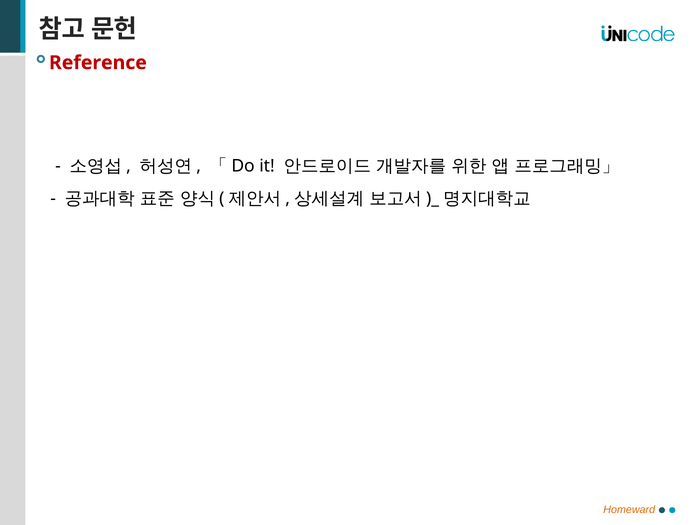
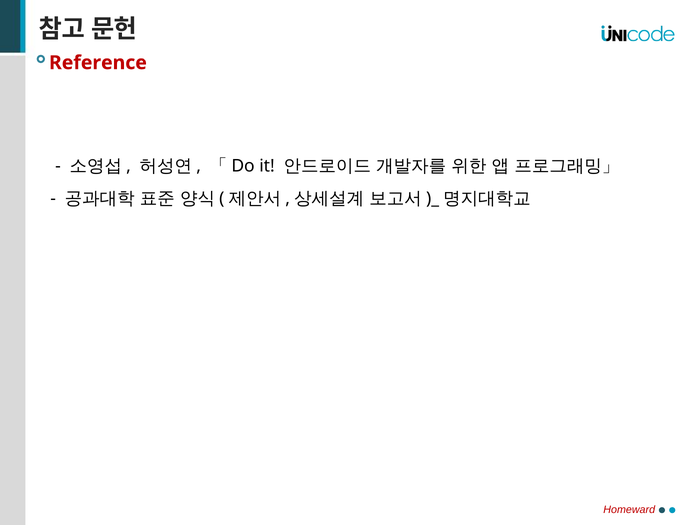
Homeward colour: orange -> red
